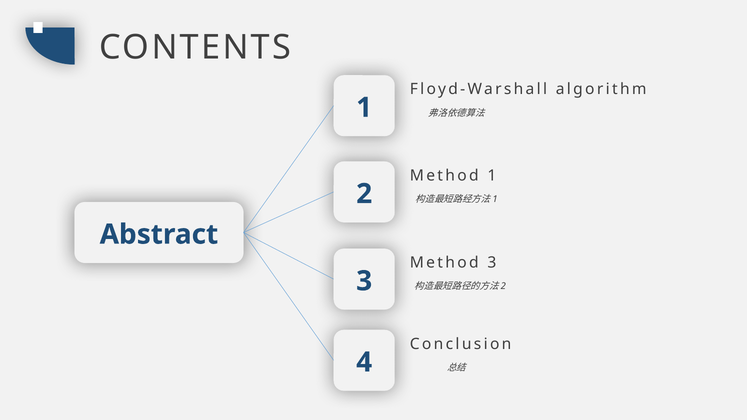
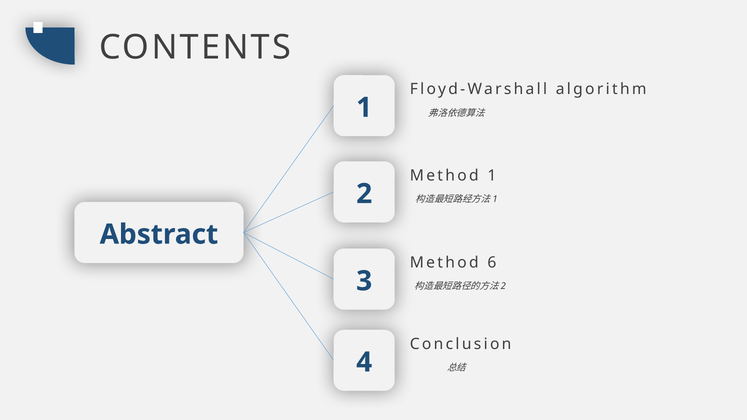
Method 3: 3 -> 6
